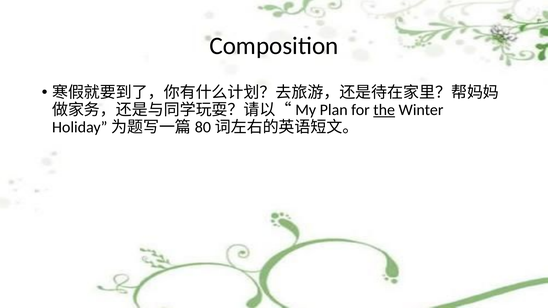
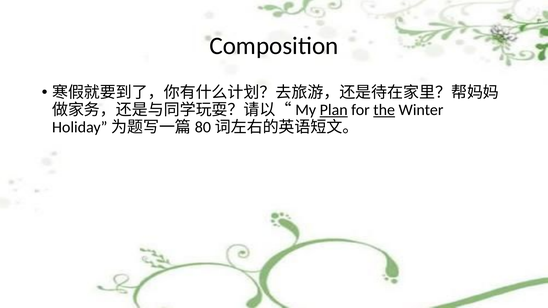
Plan underline: none -> present
